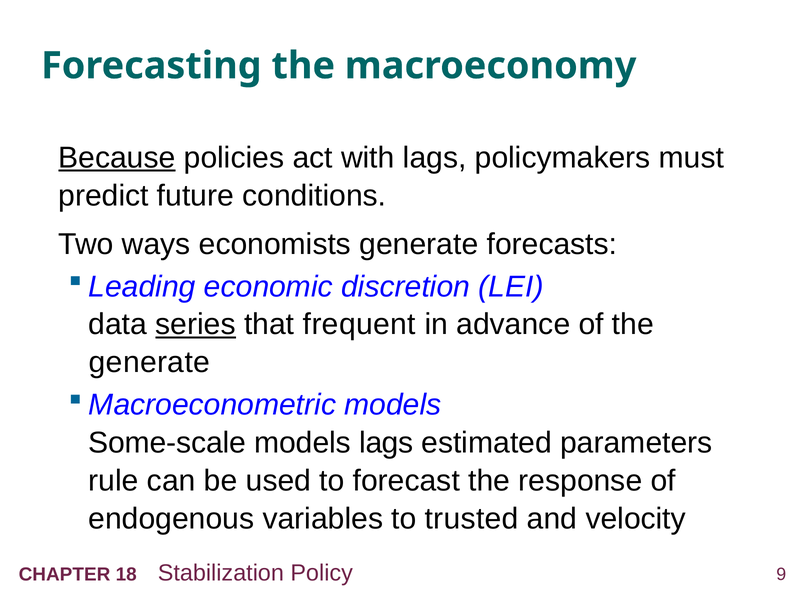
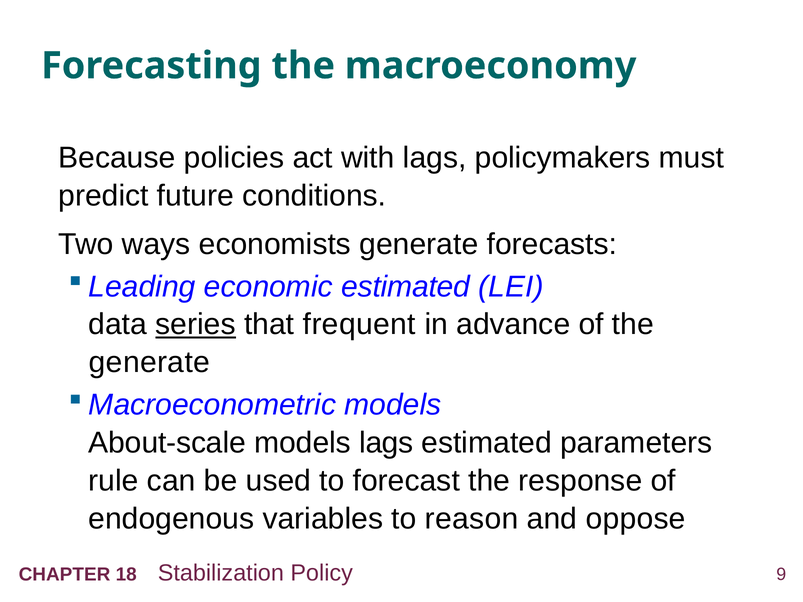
Because underline: present -> none
economic discretion: discretion -> estimated
Some-scale: Some-scale -> About-scale
trusted: trusted -> reason
velocity: velocity -> oppose
